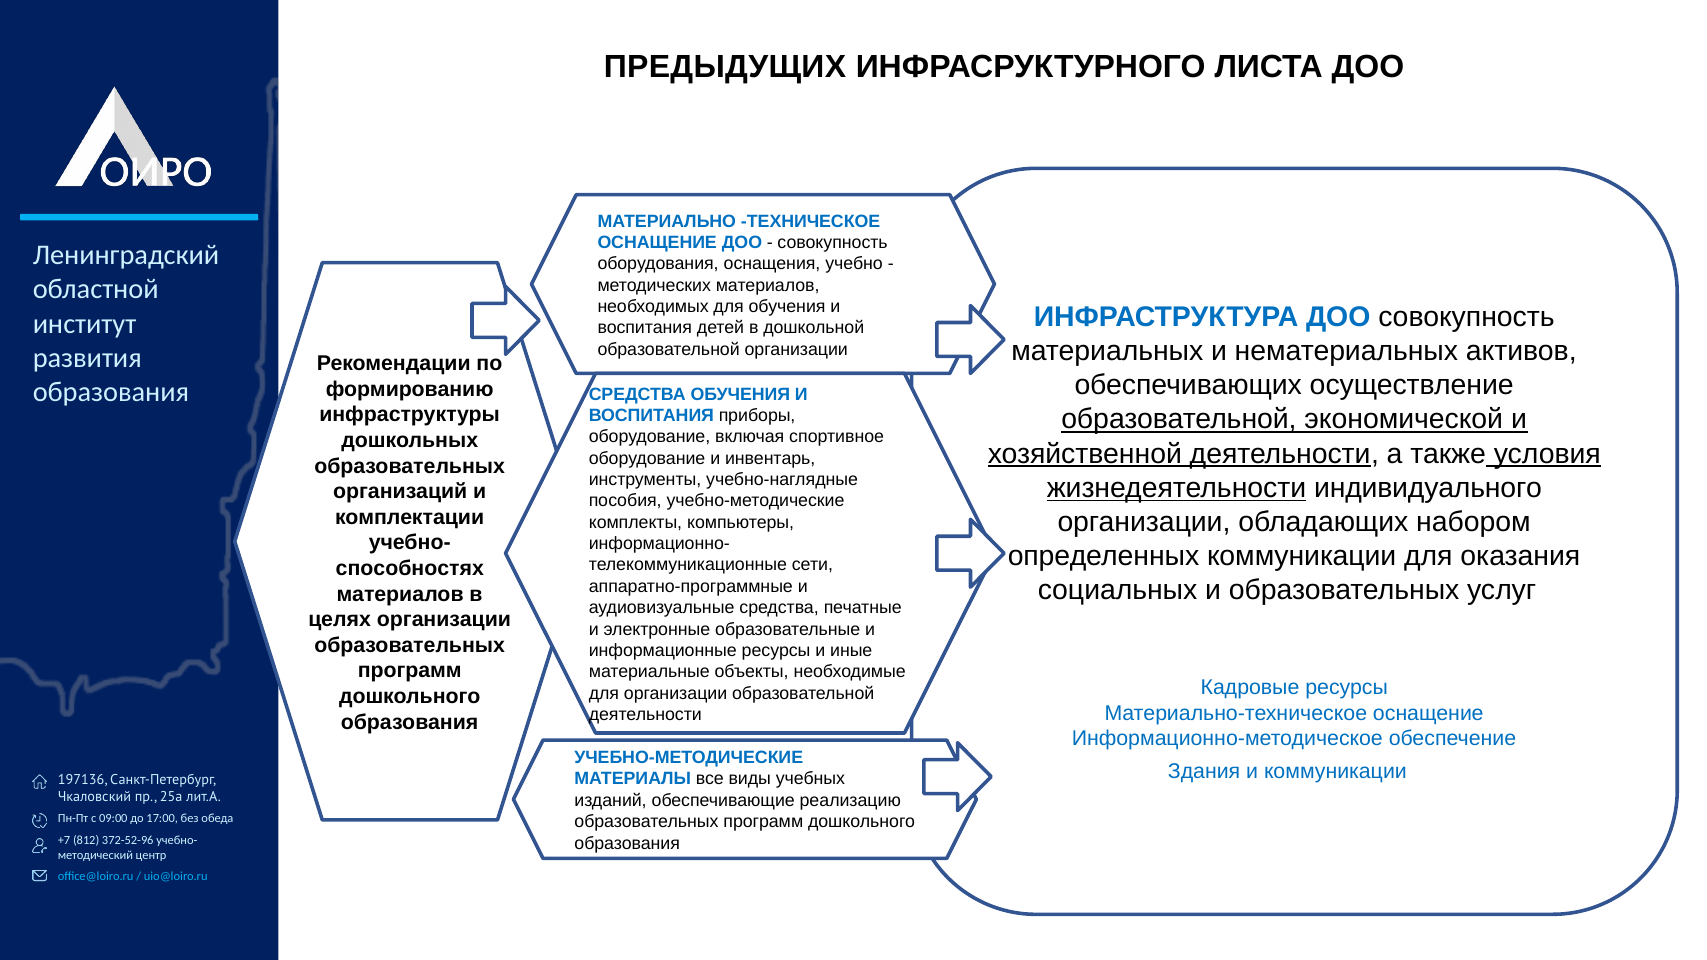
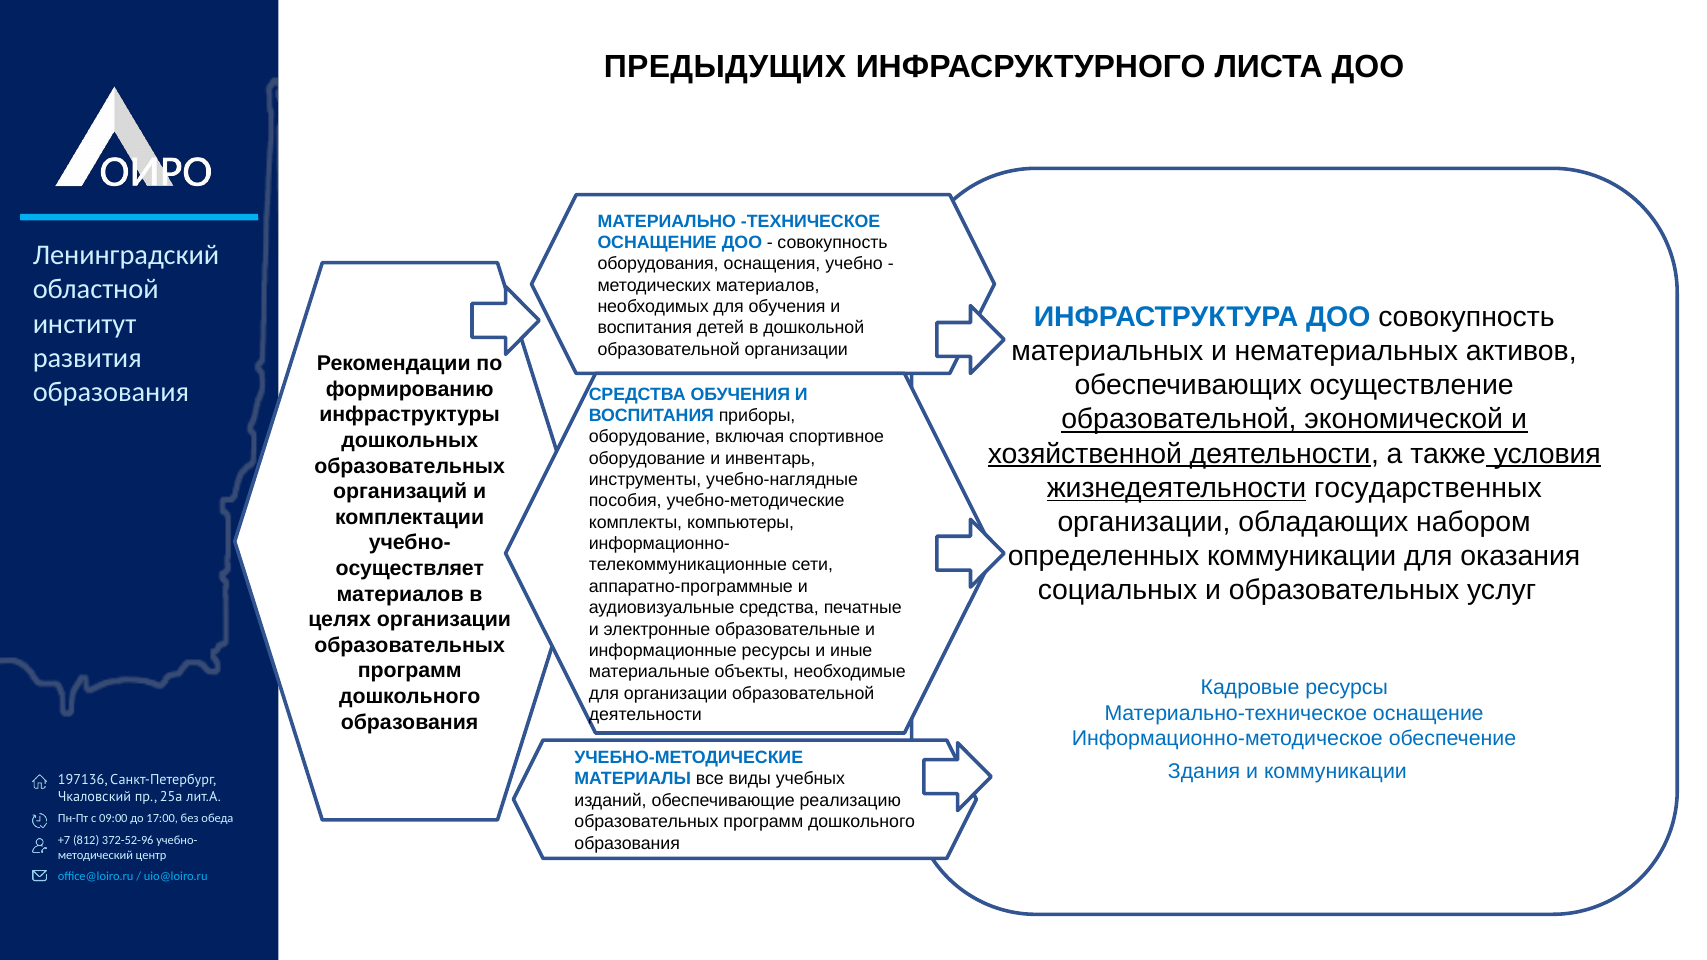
индивидуального: индивидуального -> государственных
способностях: способностях -> осуществляет
